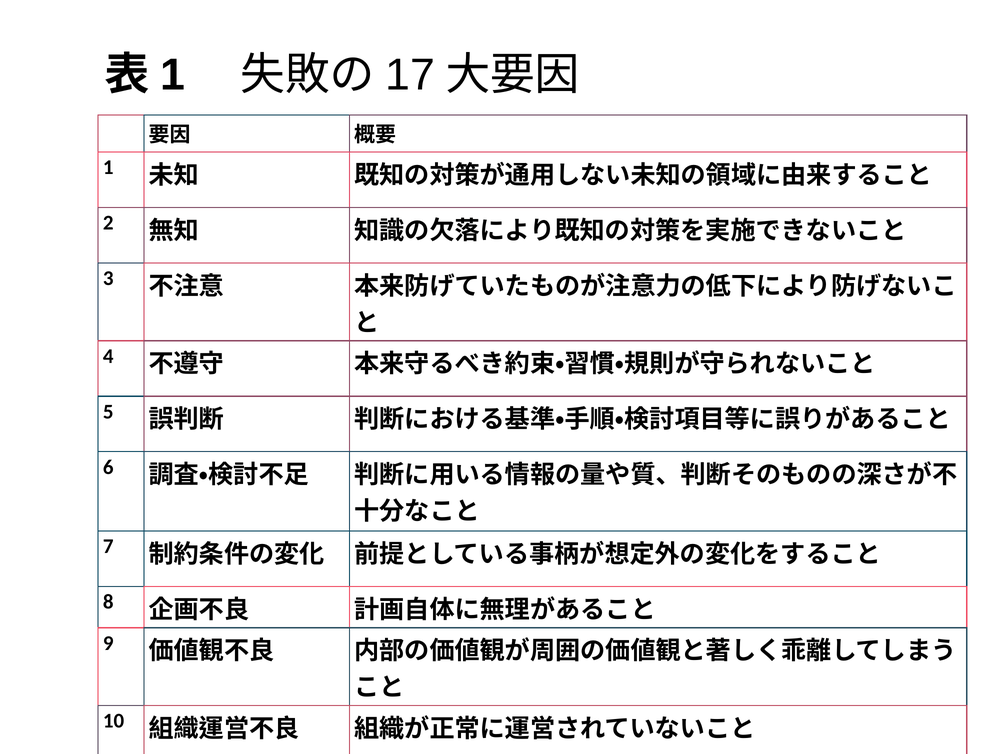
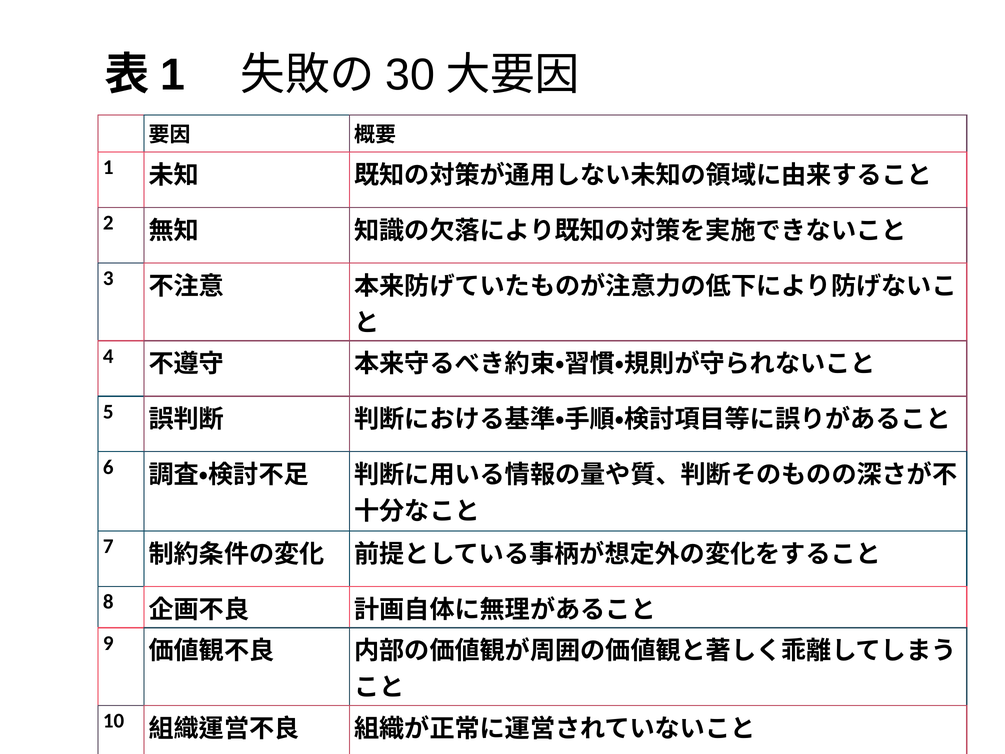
17: 17 -> 30
